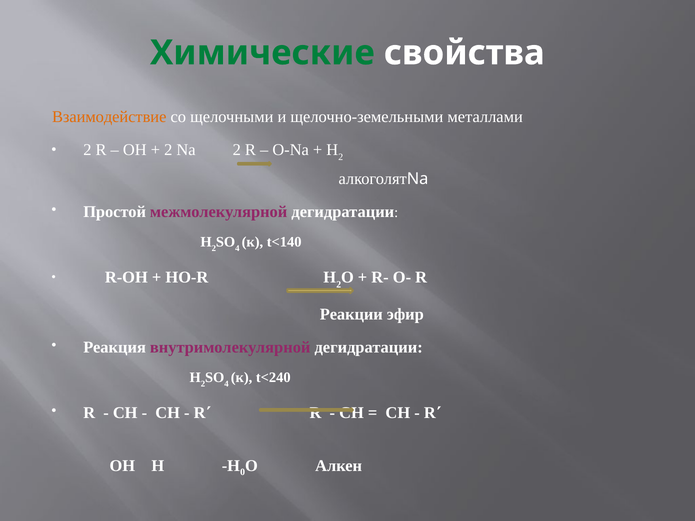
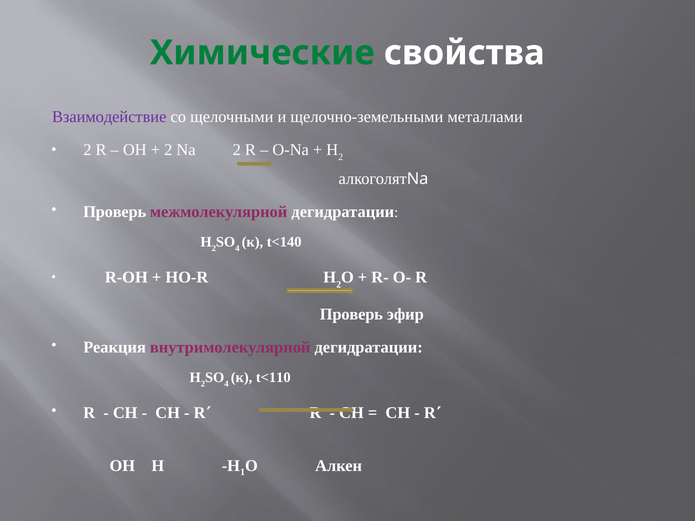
Взаимодействие colour: orange -> purple
Простой at (115, 212): Простой -> Проверь
Реакции at (351, 314): Реакции -> Проверь
t<240: t<240 -> t<110
0: 0 -> 1
